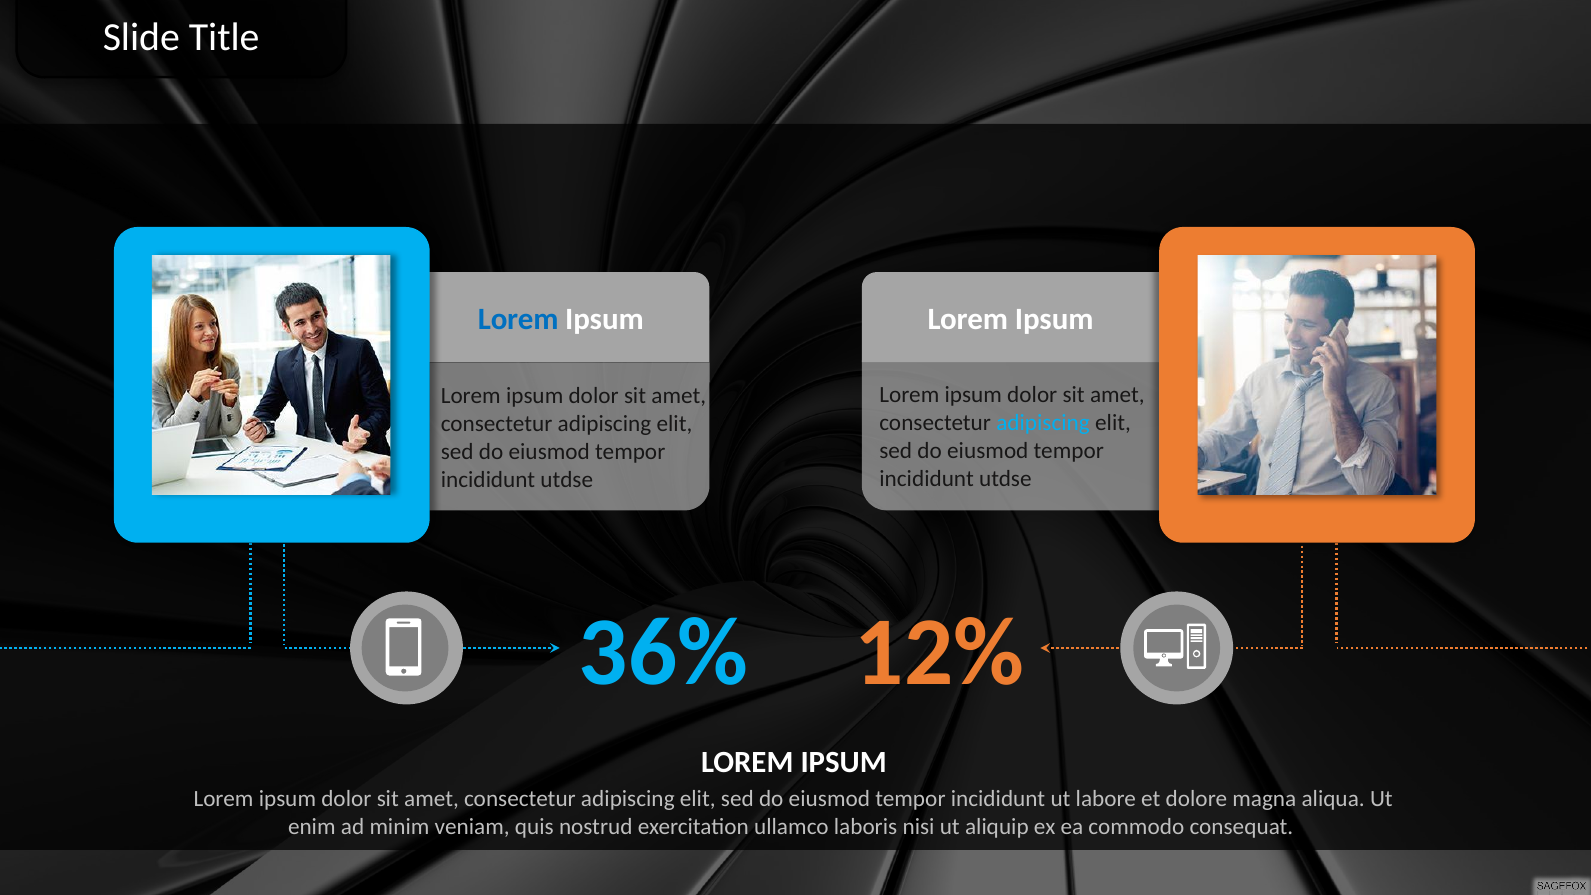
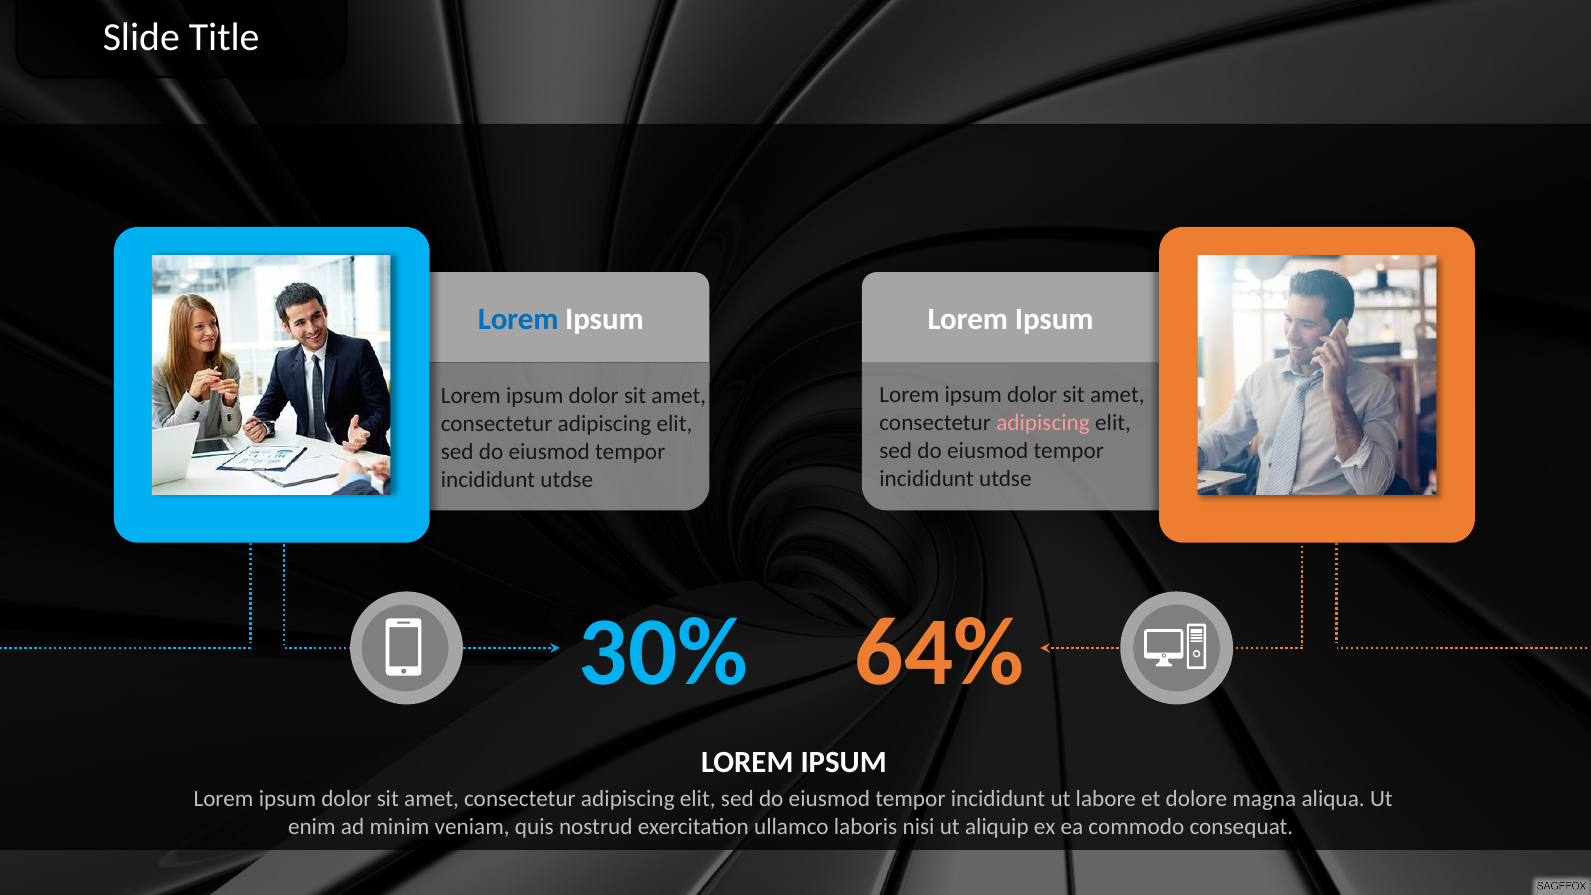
adipiscing at (1043, 423) colour: light blue -> pink
36%: 36% -> 30%
12%: 12% -> 64%
